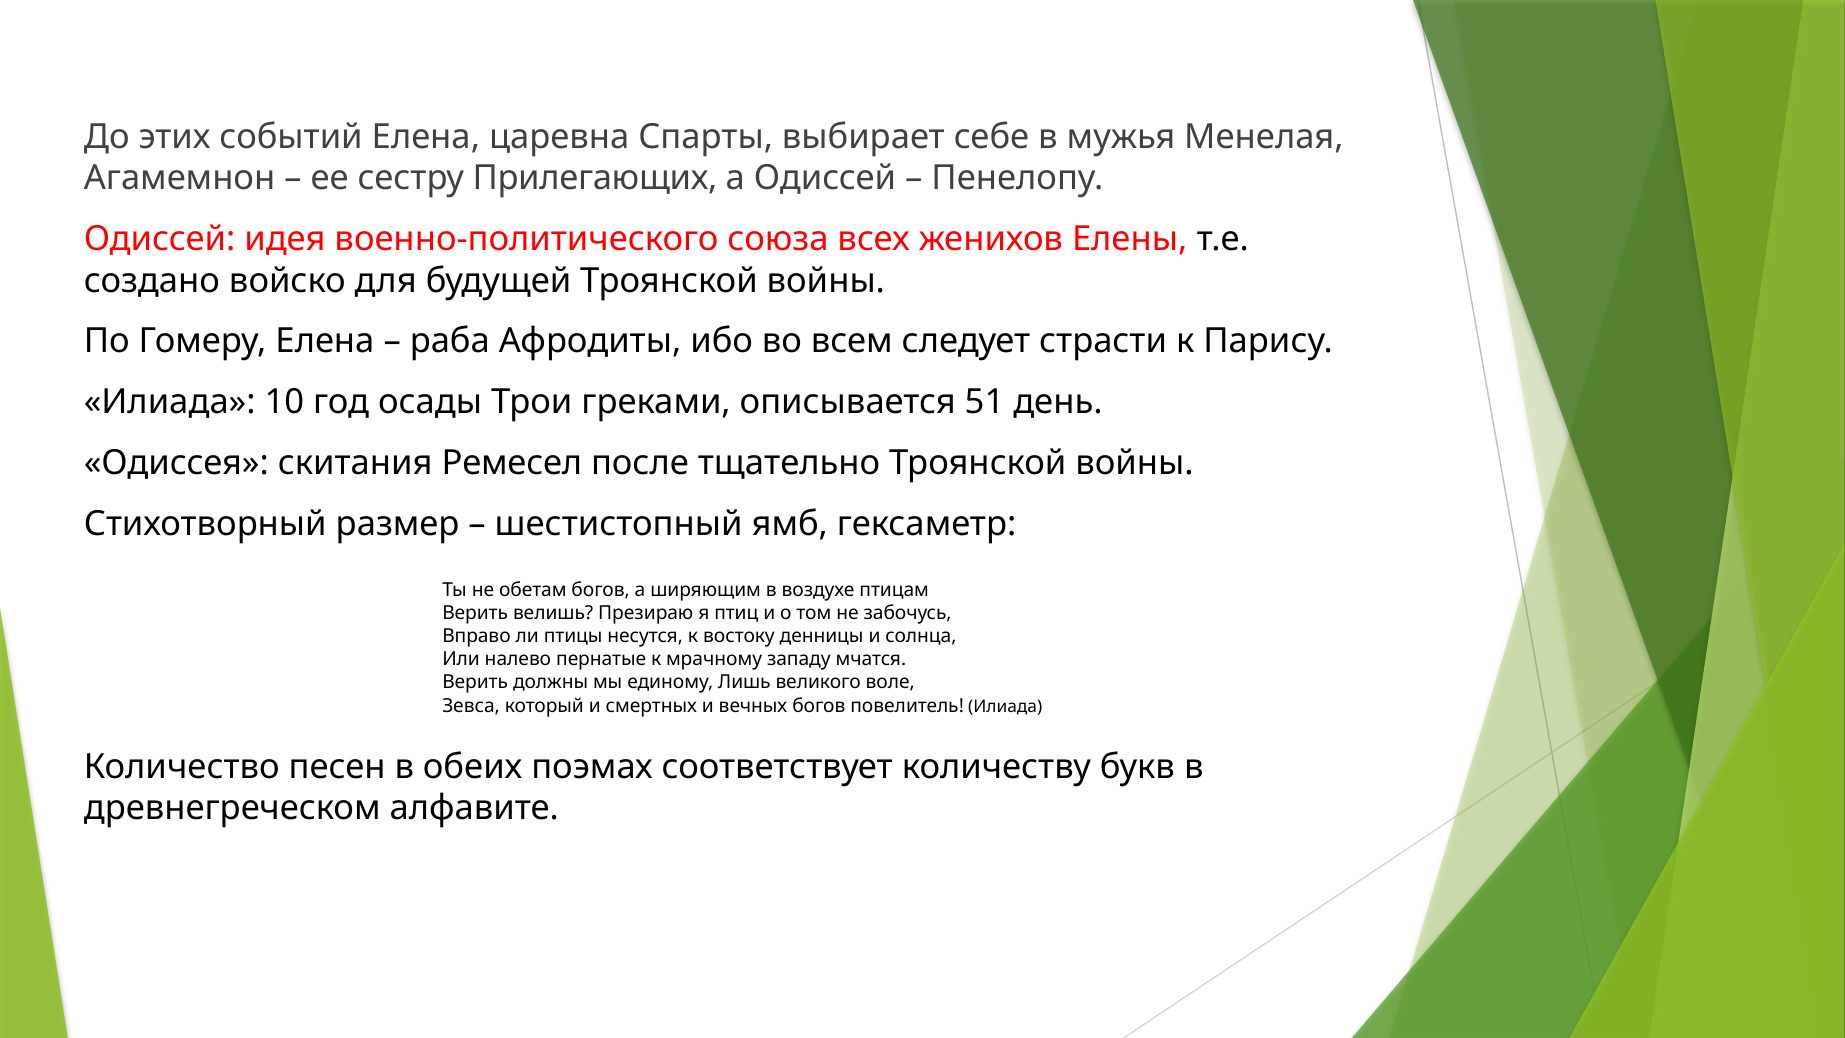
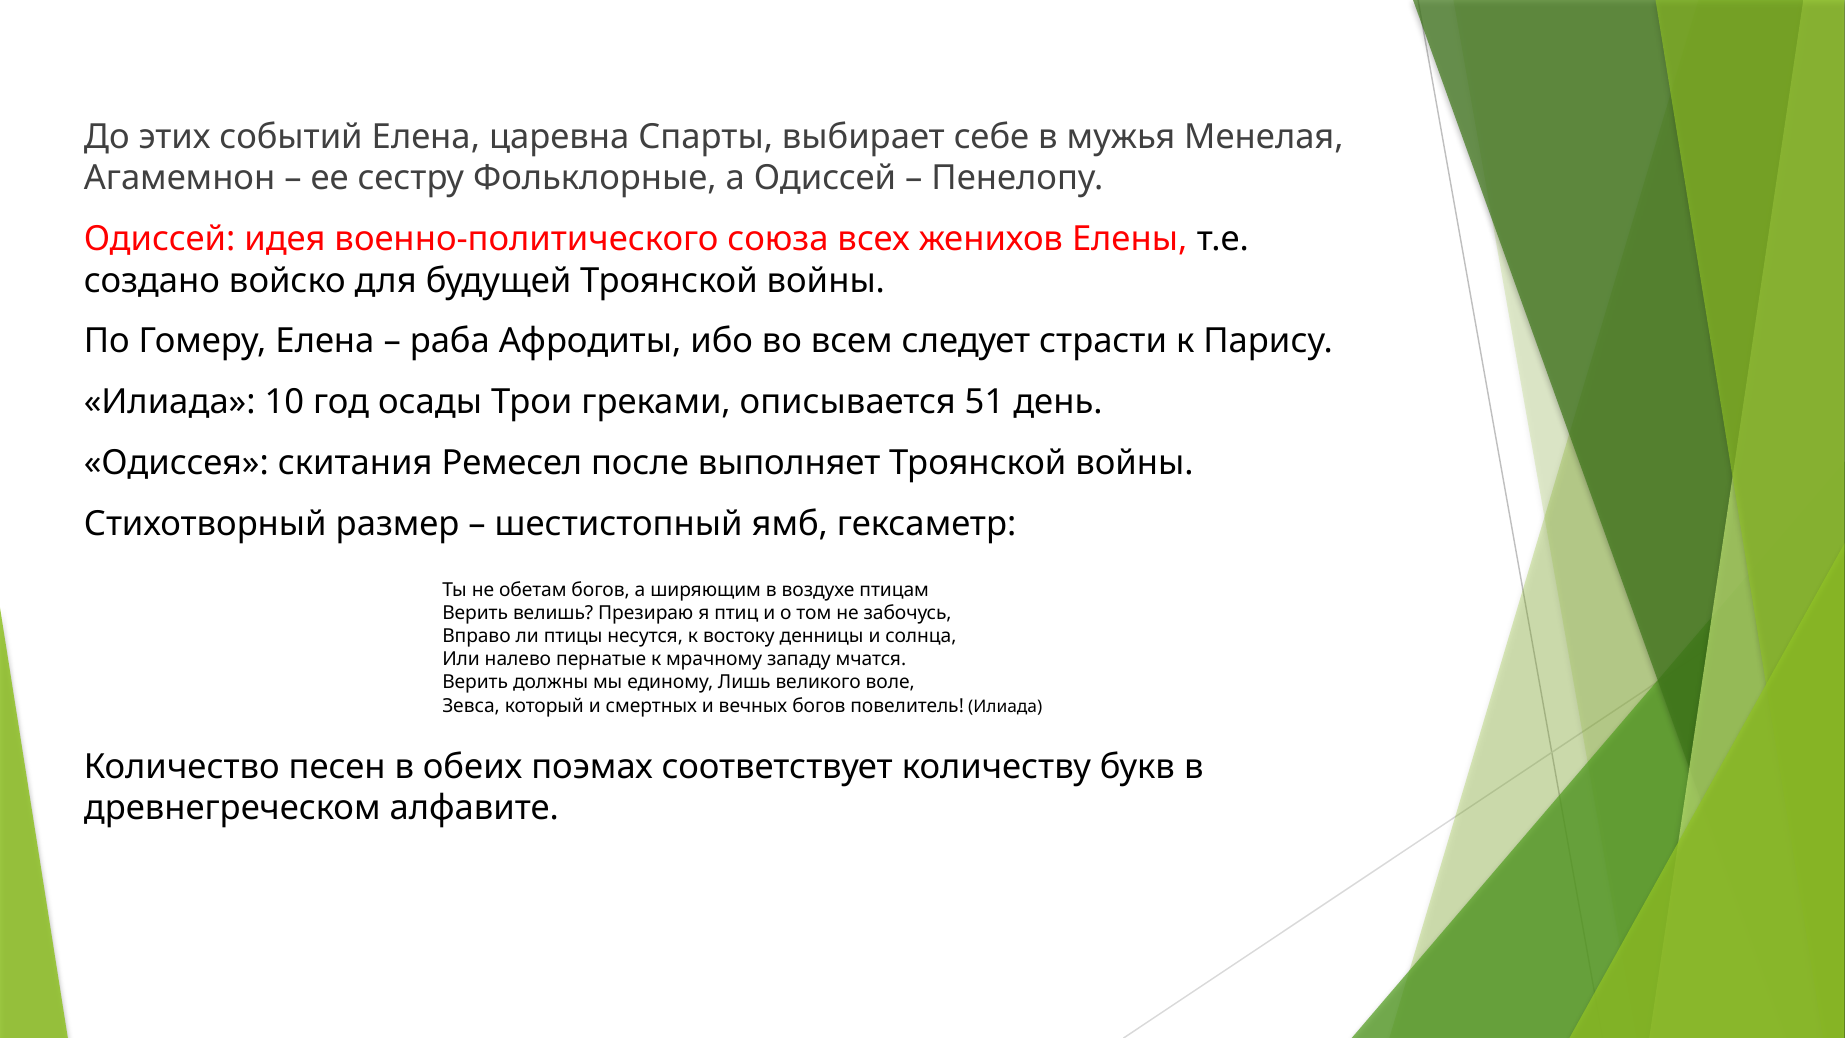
Прилегающих: Прилегающих -> Фольклорные
тщательно: тщательно -> выполняет
